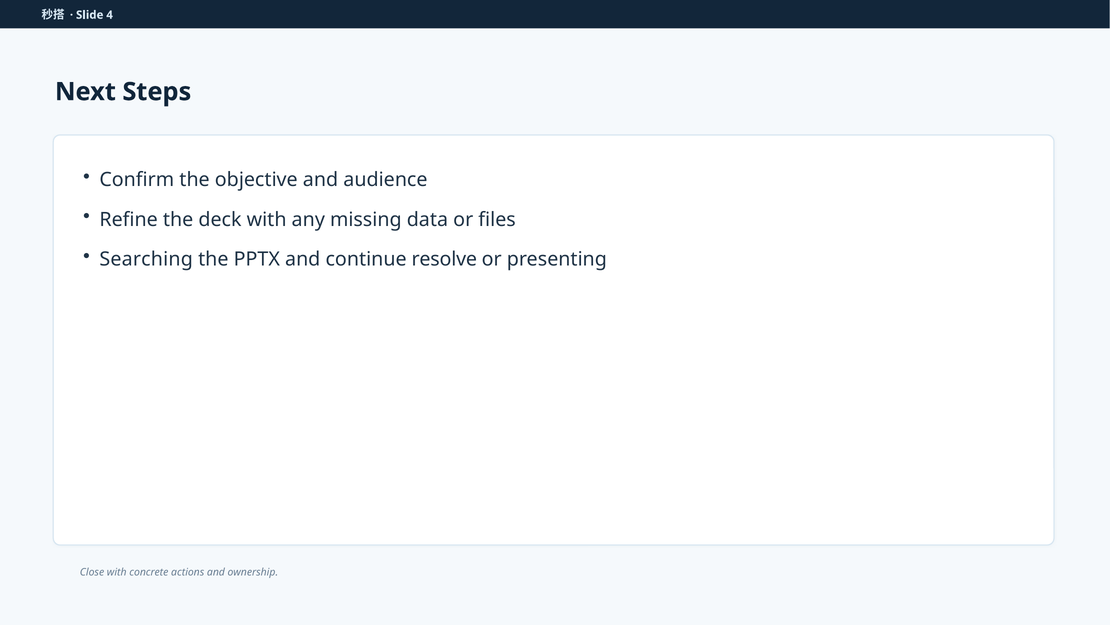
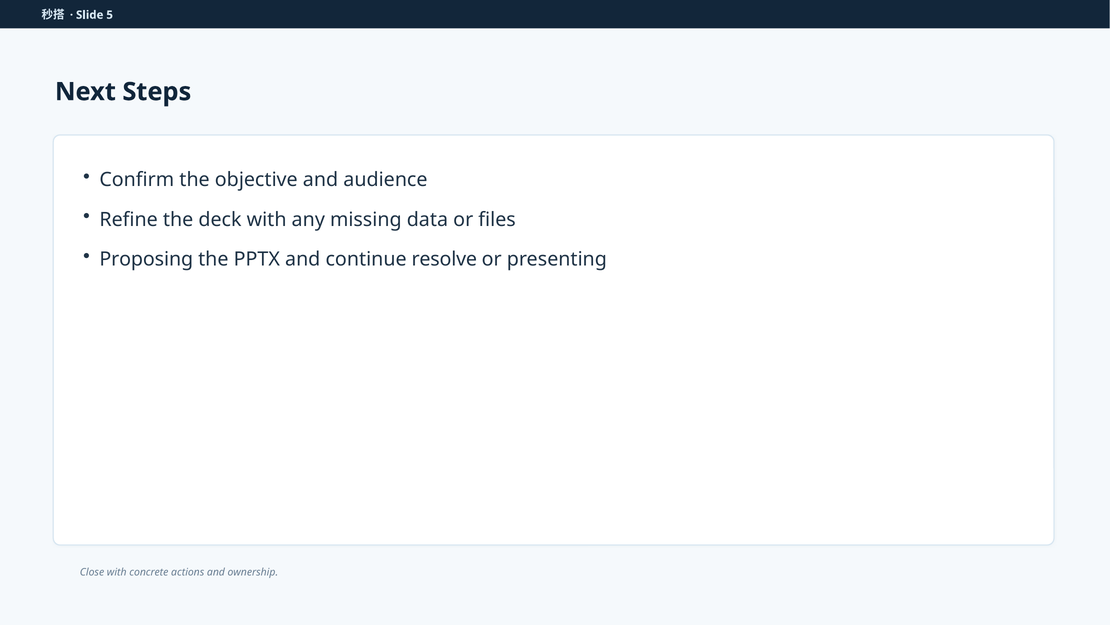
4: 4 -> 5
Searching: Searching -> Proposing
